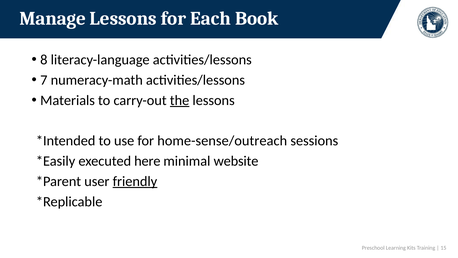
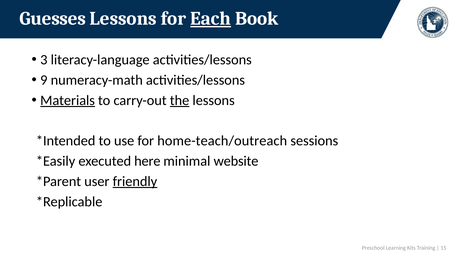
Manage: Manage -> Guesses
Each underline: none -> present
8: 8 -> 3
7: 7 -> 9
Materials underline: none -> present
home-sense/outreach: home-sense/outreach -> home-teach/outreach
